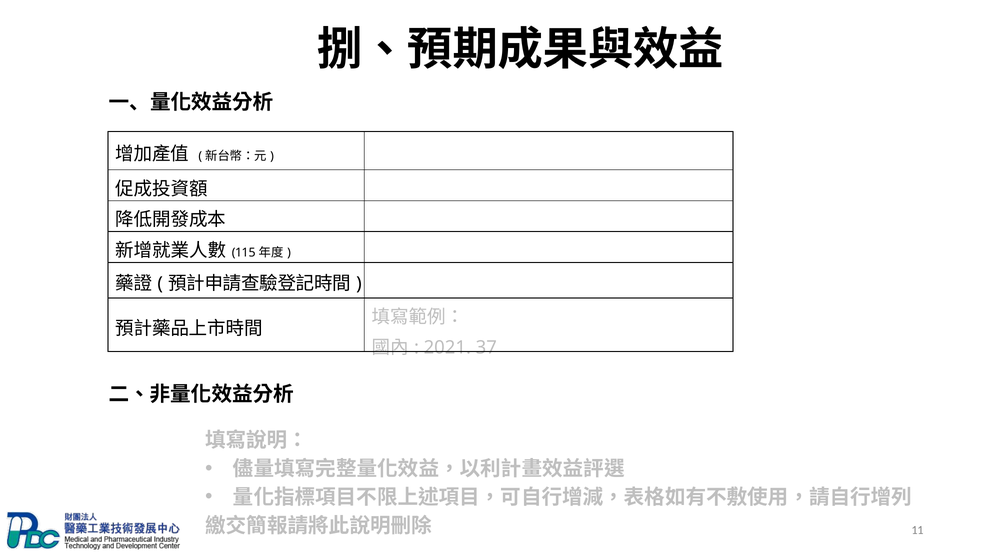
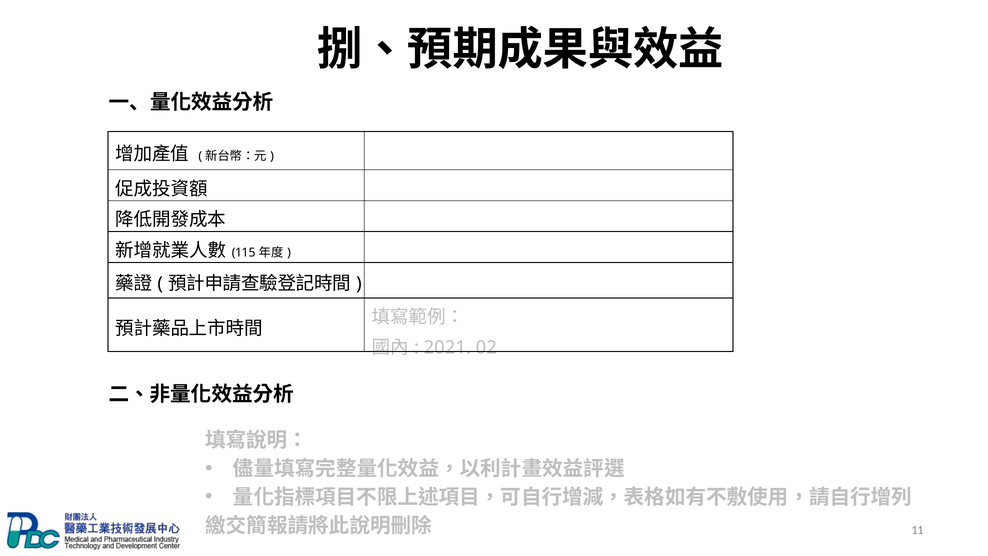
37: 37 -> 02
